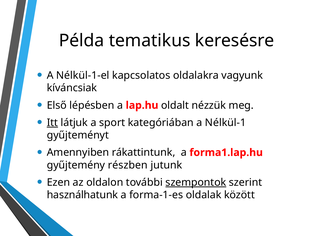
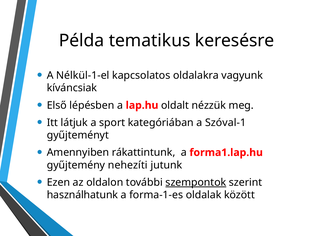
Itt underline: present -> none
Nélkül-1: Nélkül-1 -> Szóval-1
részben: részben -> nehezíti
